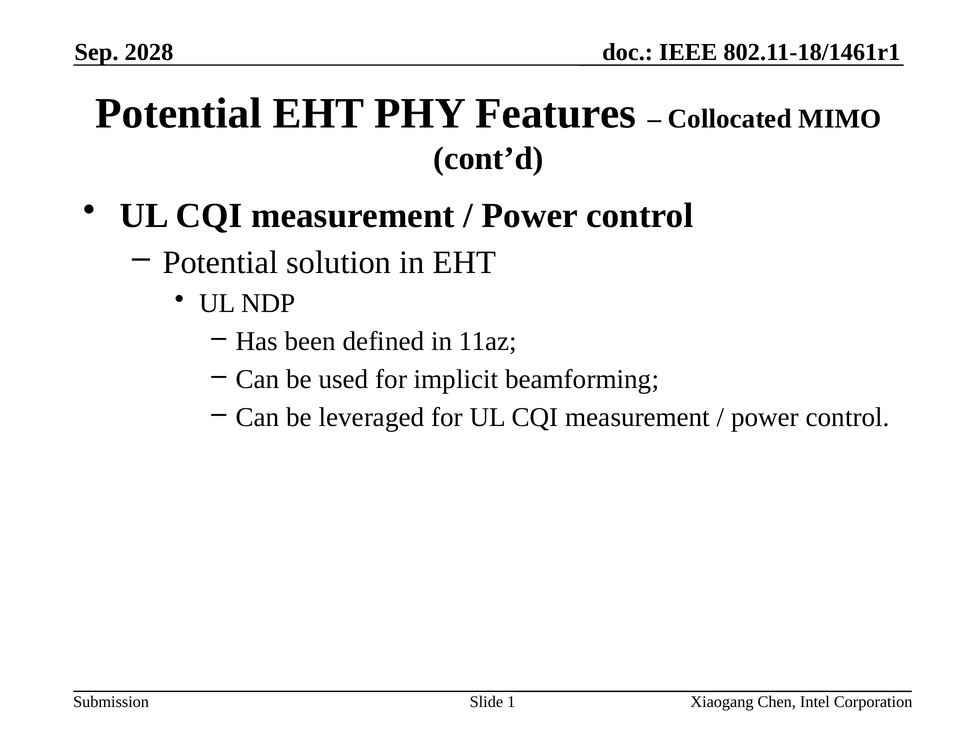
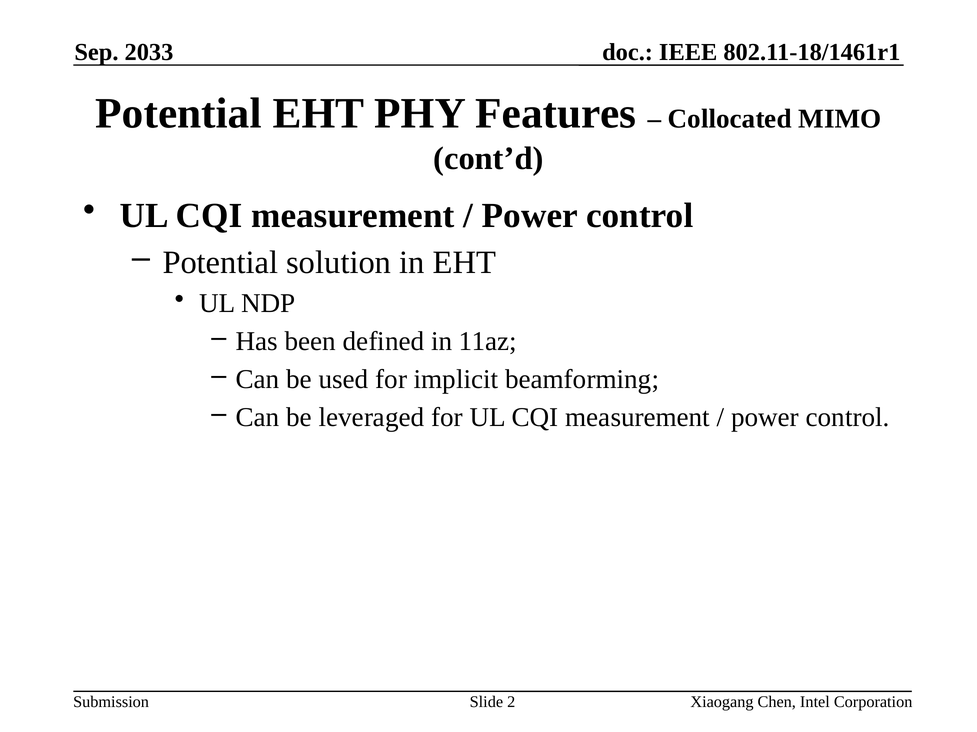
2028: 2028 -> 2033
1: 1 -> 2
